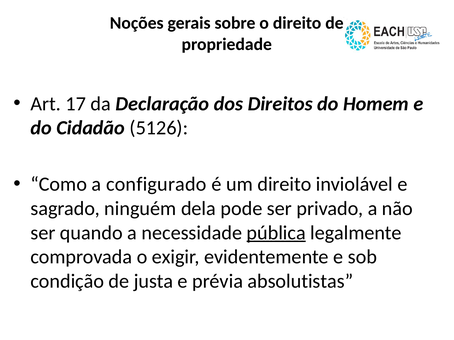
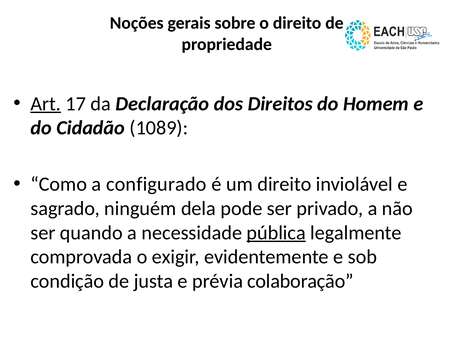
Art underline: none -> present
5126: 5126 -> 1089
absolutistas: absolutistas -> colaboração
